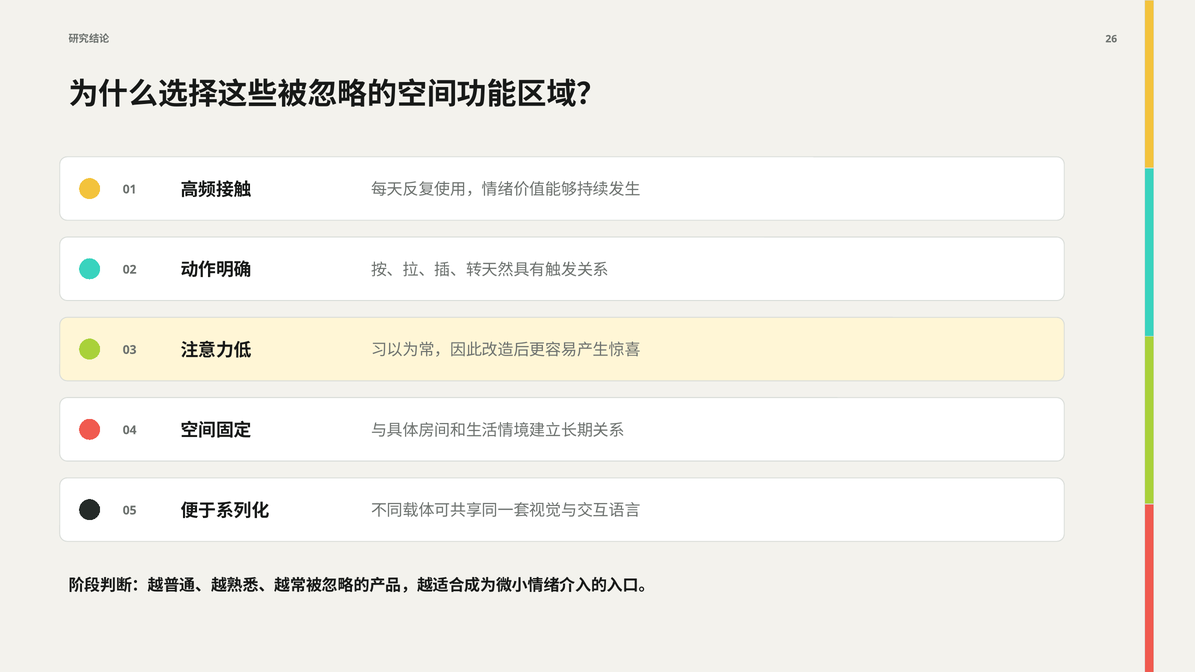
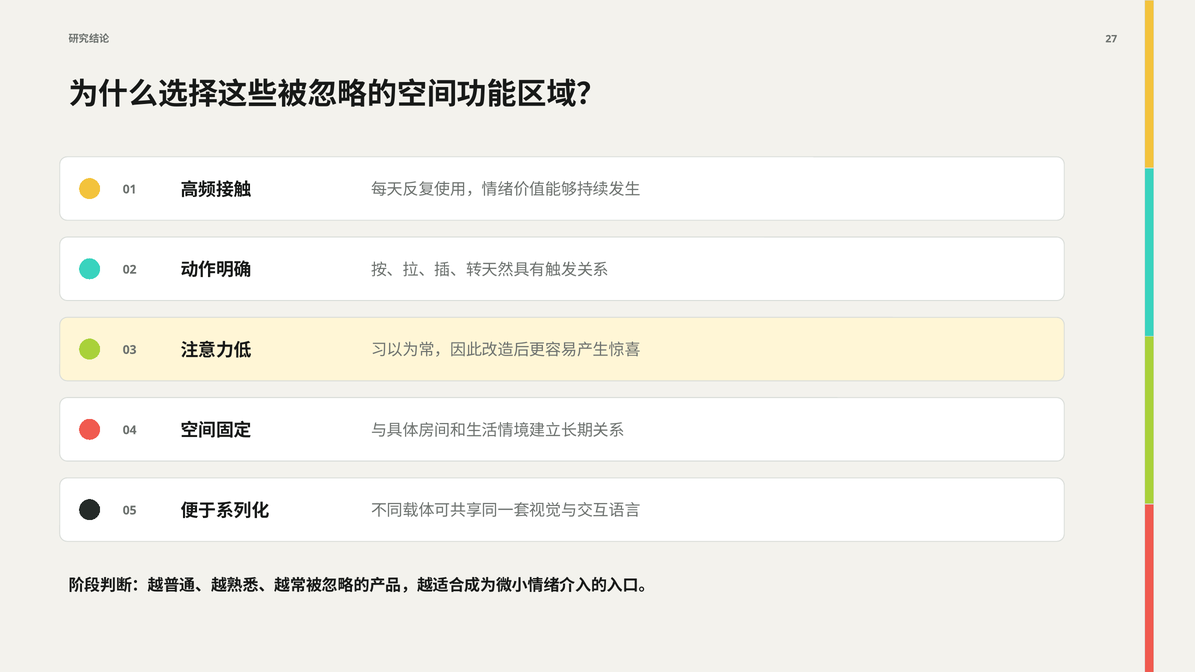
26: 26 -> 27
